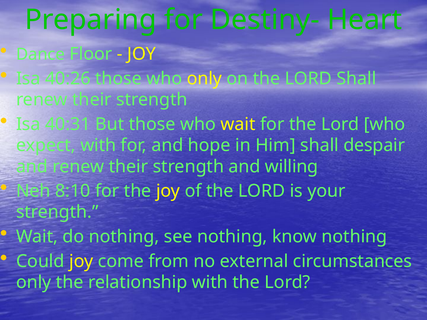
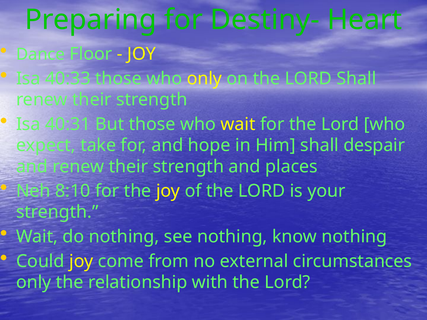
40:26: 40:26 -> 40:33
expect with: with -> take
willing: willing -> places
